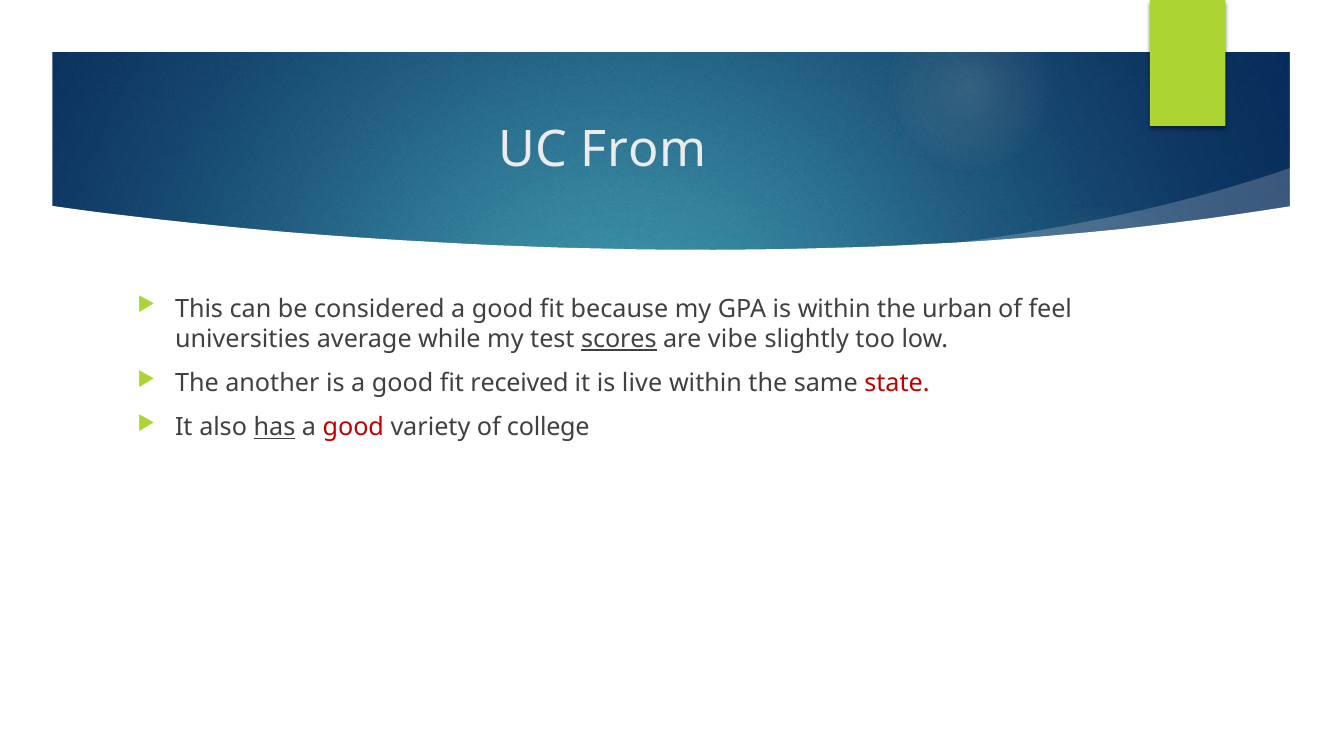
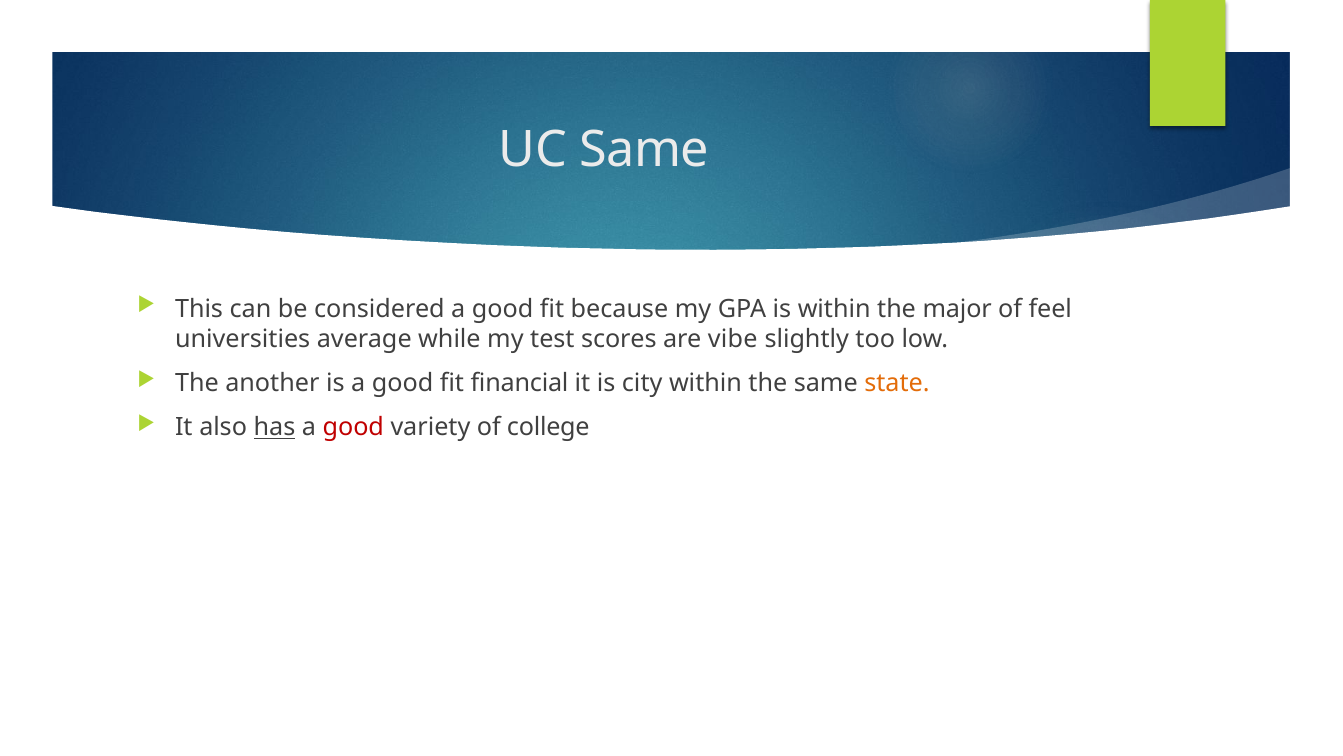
UC From: From -> Same
urban: urban -> major
scores underline: present -> none
received: received -> financial
live: live -> city
state colour: red -> orange
